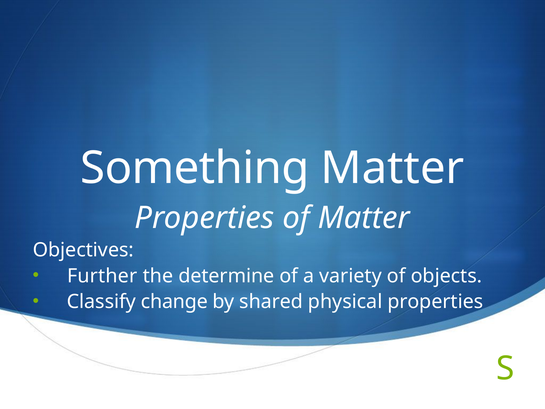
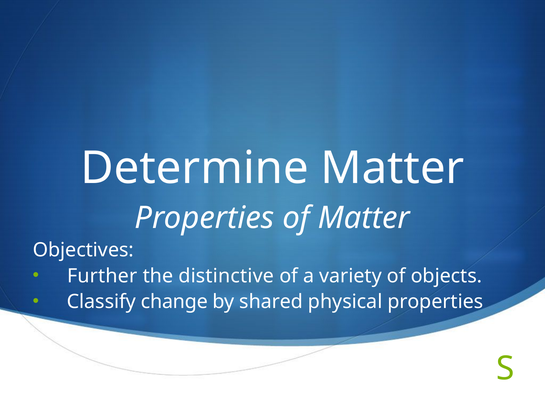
Something: Something -> Determine
determine: determine -> distinctive
